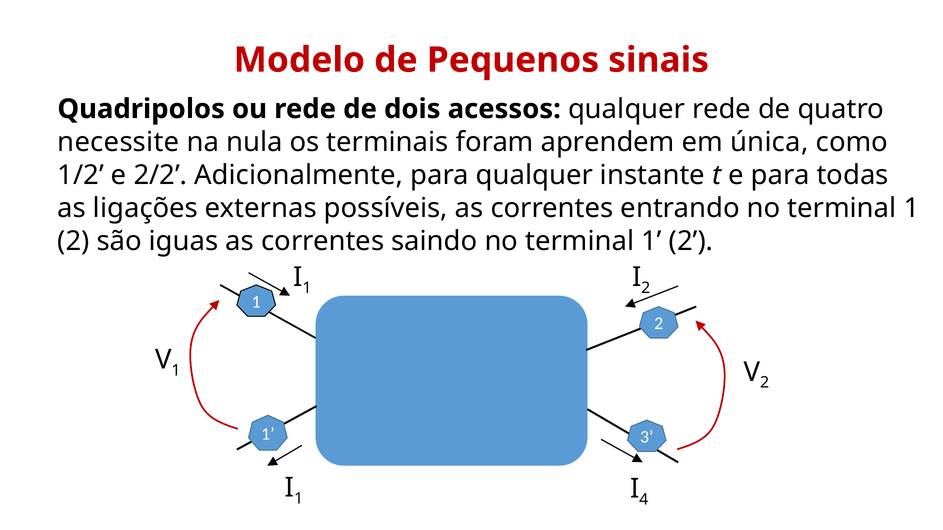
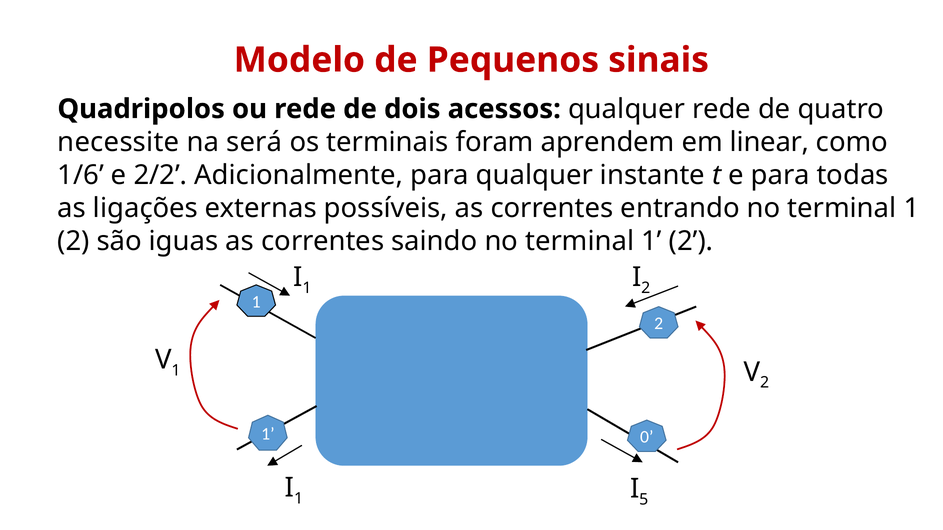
nula: nula -> será
única: única -> linear
1/2: 1/2 -> 1/6
3: 3 -> 0
4: 4 -> 5
